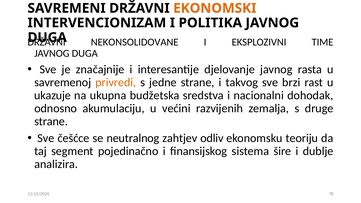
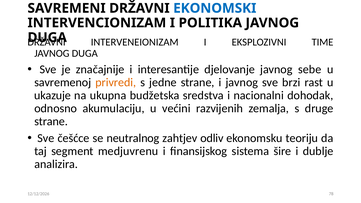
EKONOMSKI colour: orange -> blue
NEKONSOLIDOVANE: NEKONSOLIDOVANE -> INTERVENEIONIZAM
rasta: rasta -> sebe
i takvog: takvog -> javnog
pojedinačno: pojedinačno -> medjuvrenu
